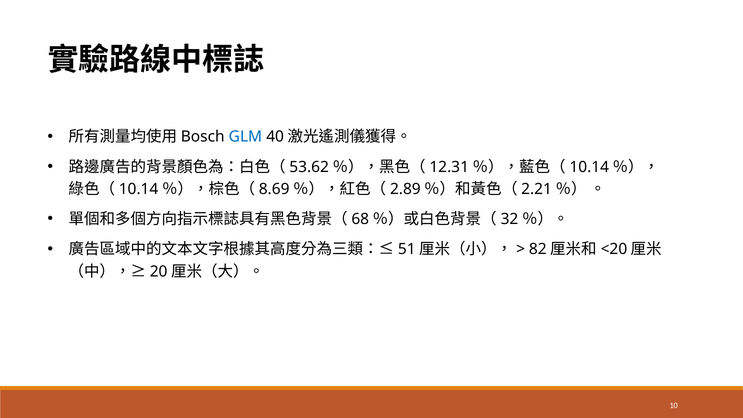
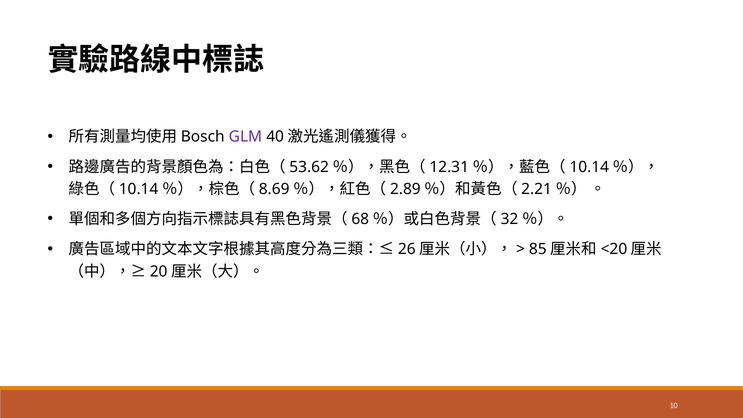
GLM colour: blue -> purple
51: 51 -> 26
82: 82 -> 85
